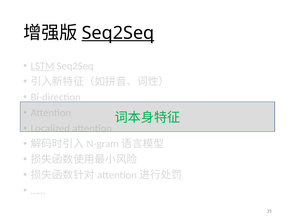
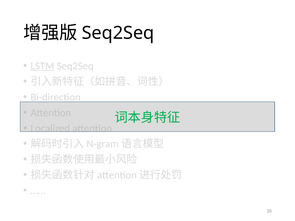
Seq2Seq at (118, 33) underline: present -> none
